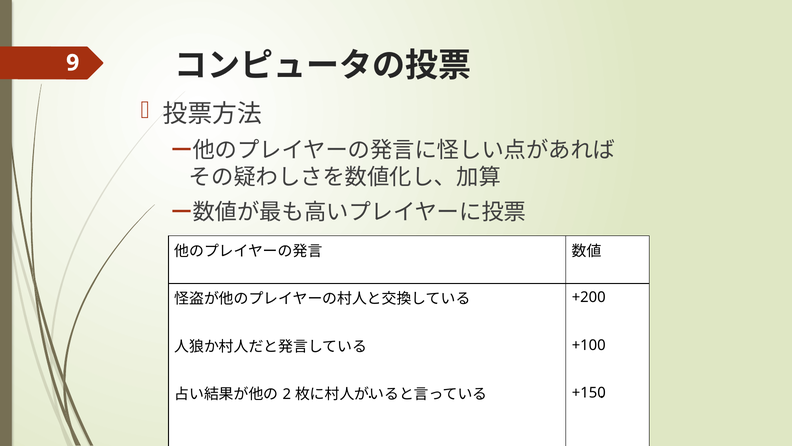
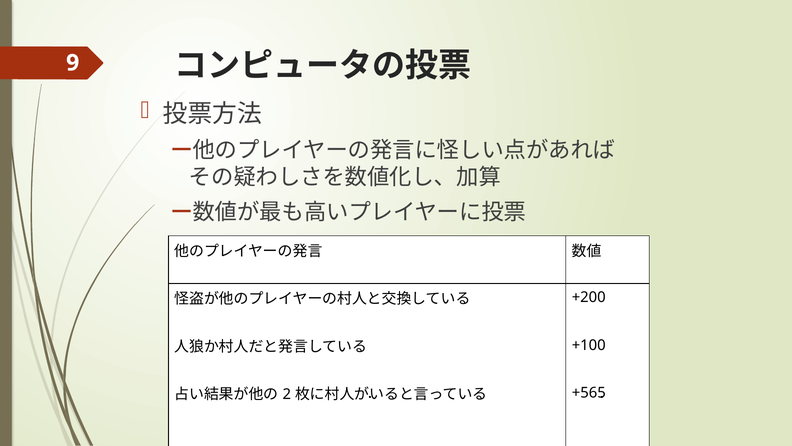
+150: +150 -> +565
